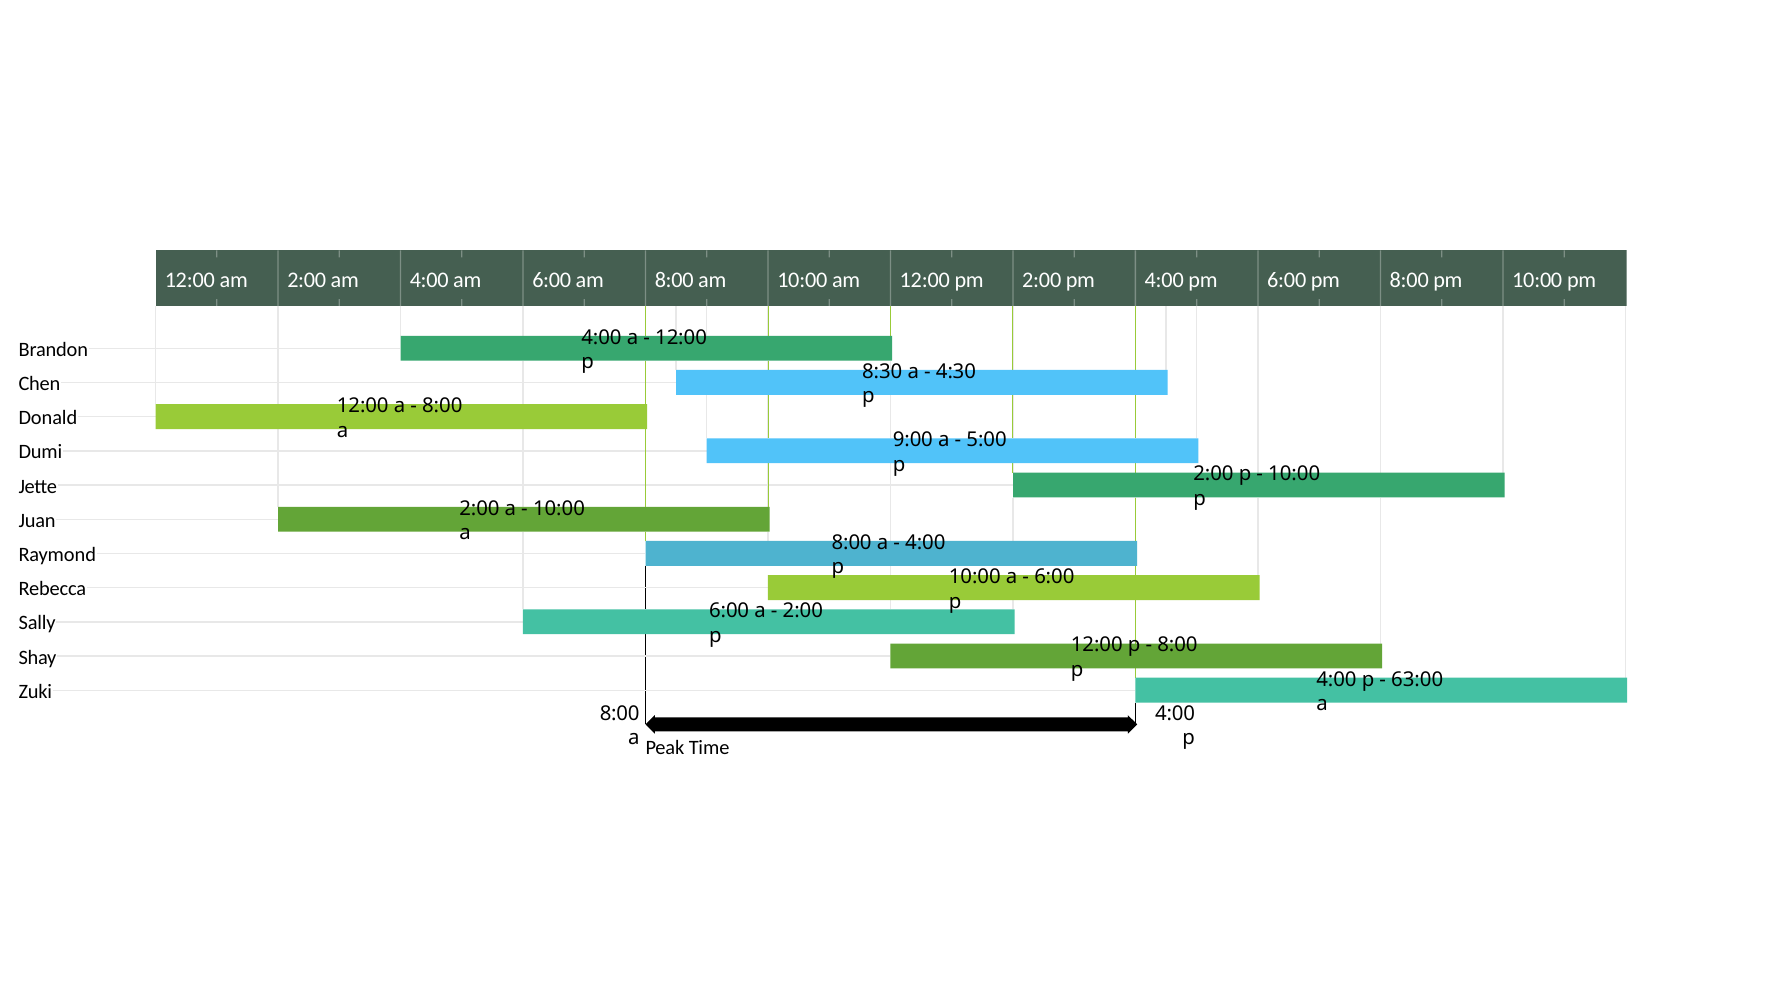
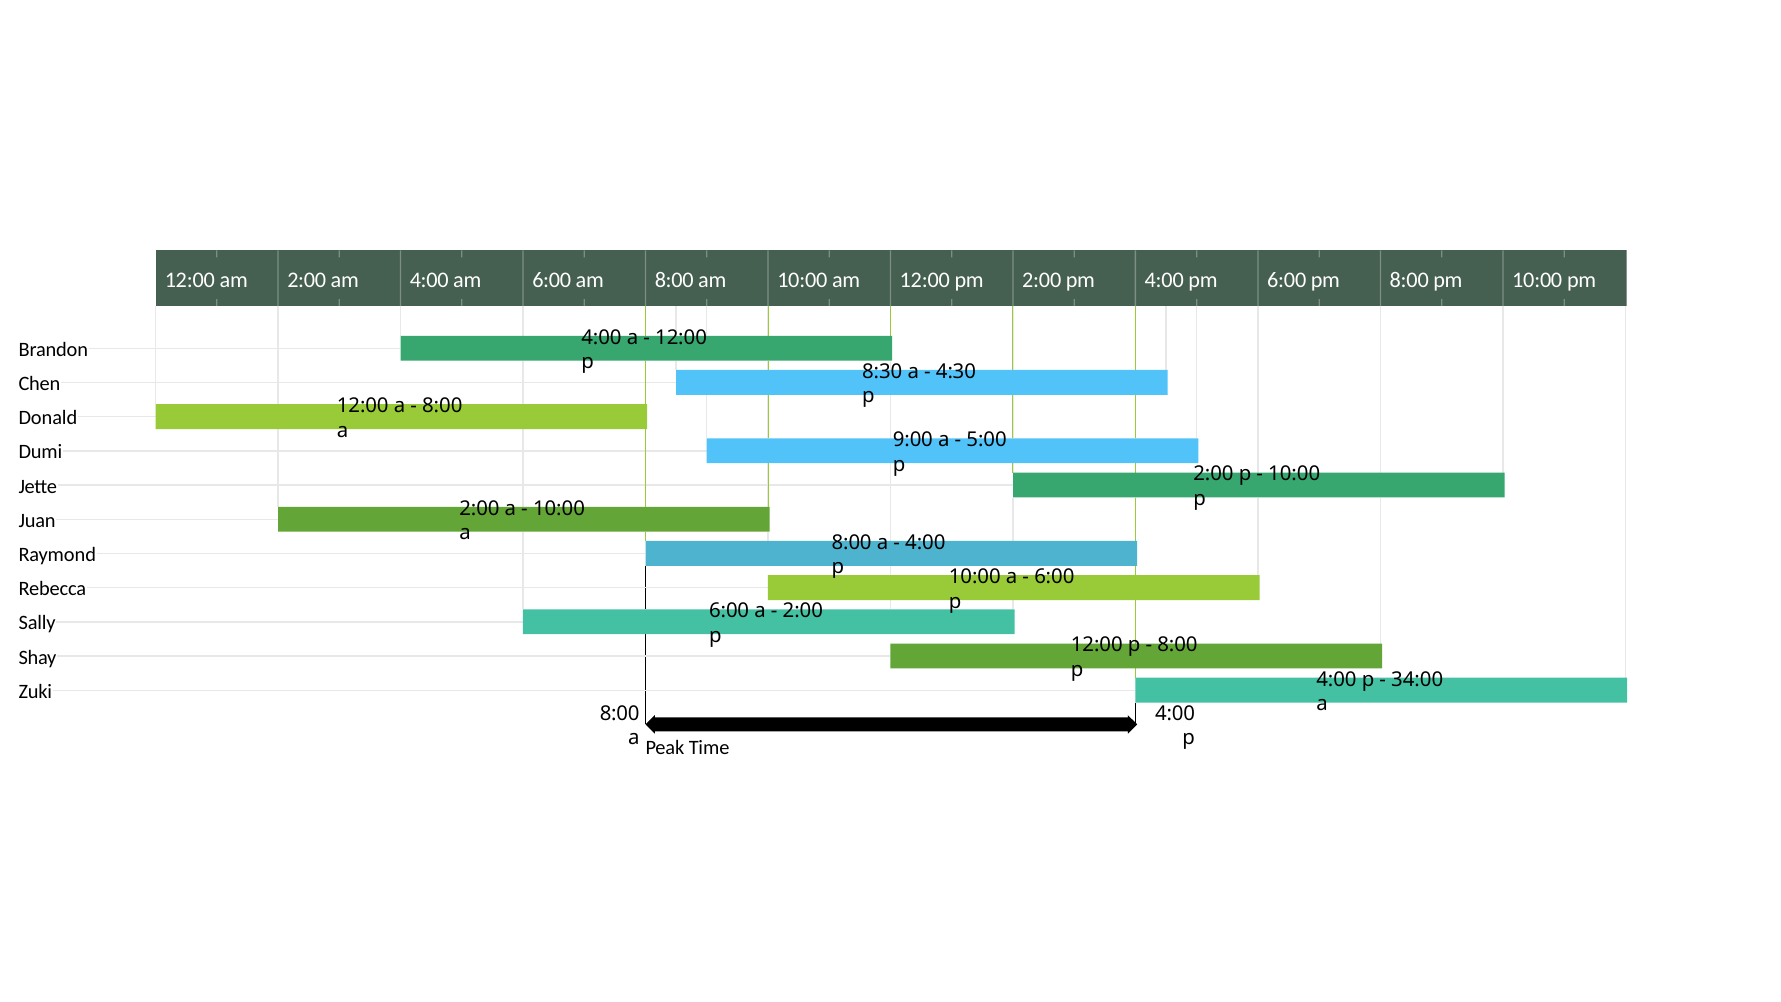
63:00: 63:00 -> 34:00
